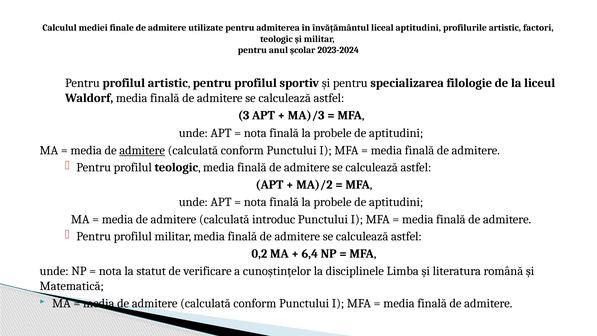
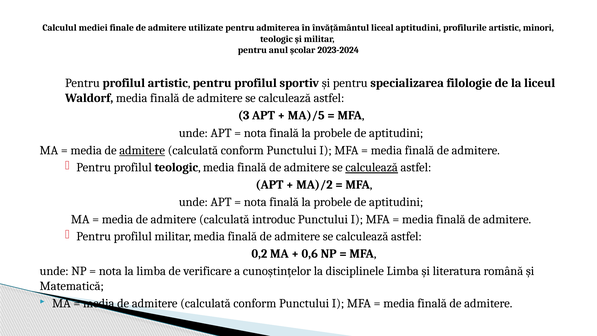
factori: factori -> minori
MA)/3: MA)/3 -> MA)/5
calculează at (372, 167) underline: none -> present
6,4: 6,4 -> 0,6
la statut: statut -> limba
